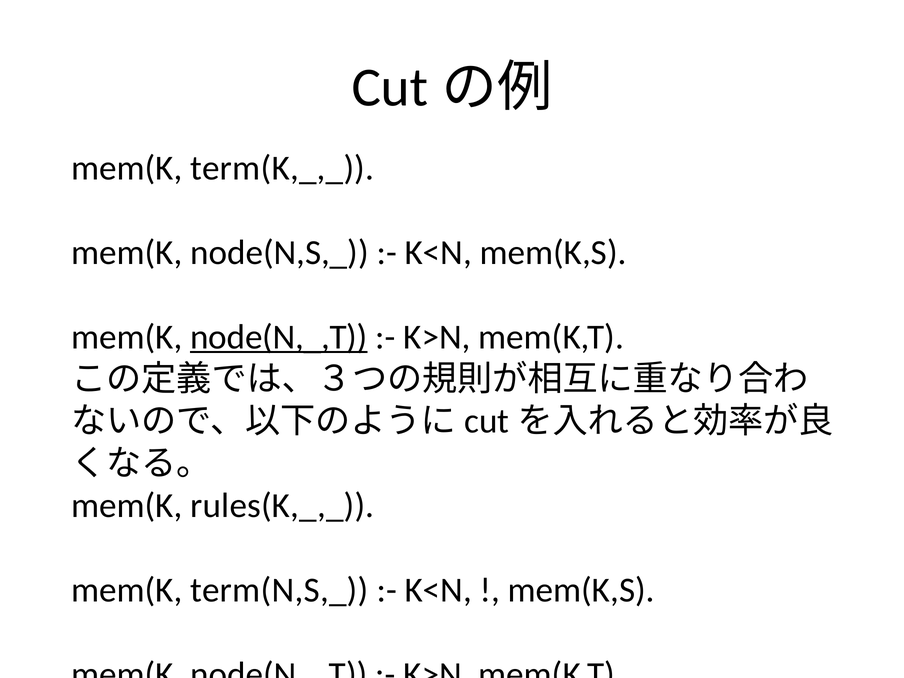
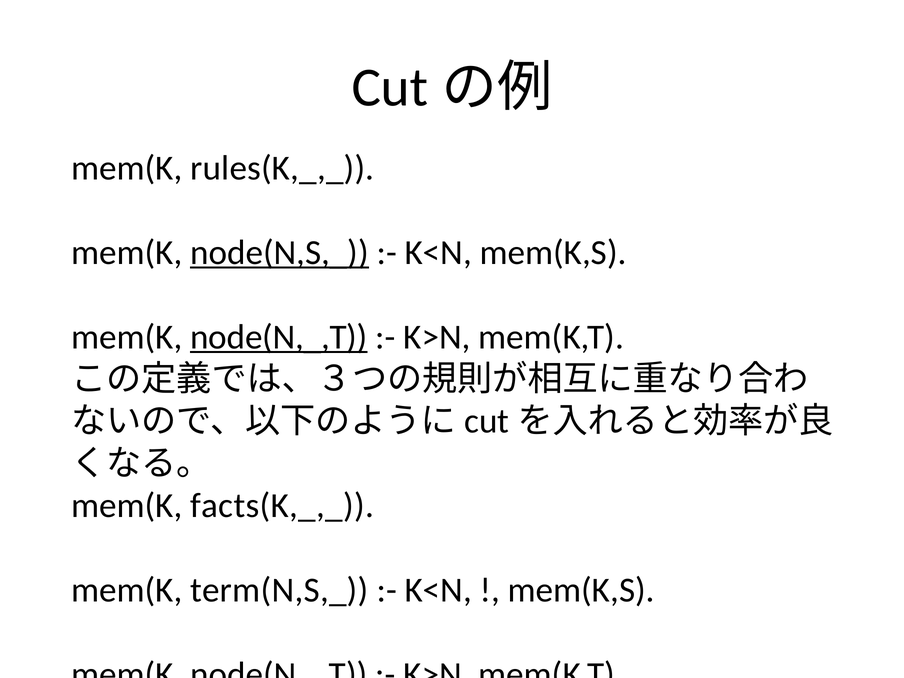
term(K,_,_: term(K,_,_ -> rules(K,_,_
node(N,S,_ underline: none -> present
rules(K,_,_: rules(K,_,_ -> facts(K,_,_
